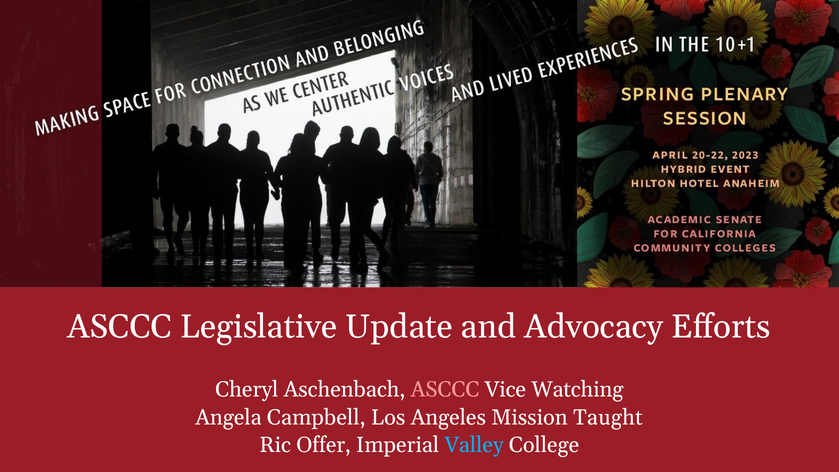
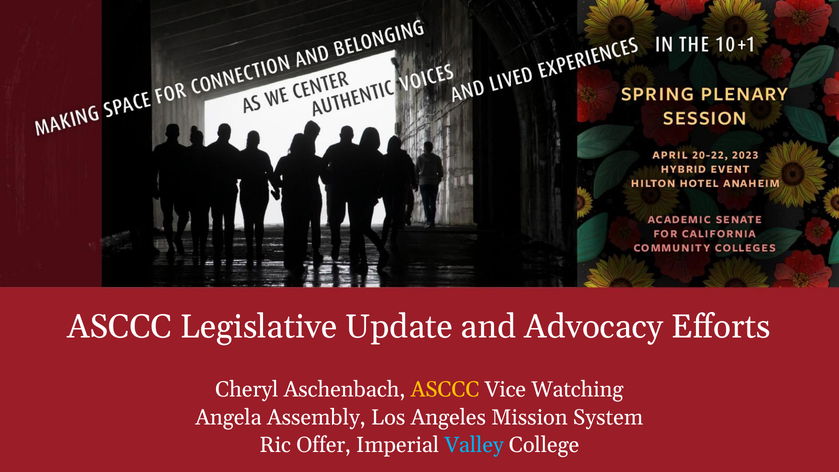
ASCCC at (445, 390) colour: pink -> yellow
Campbell: Campbell -> Assembly
Taught: Taught -> System
